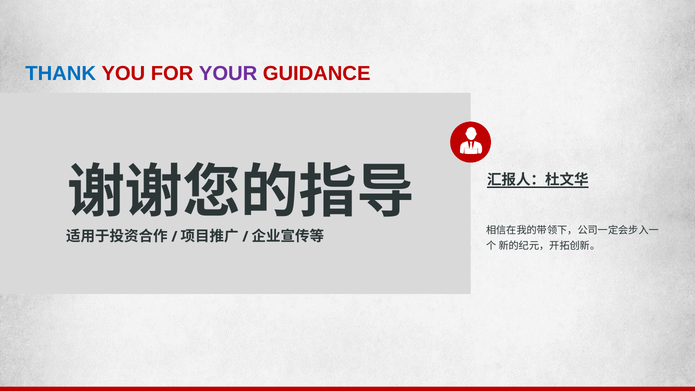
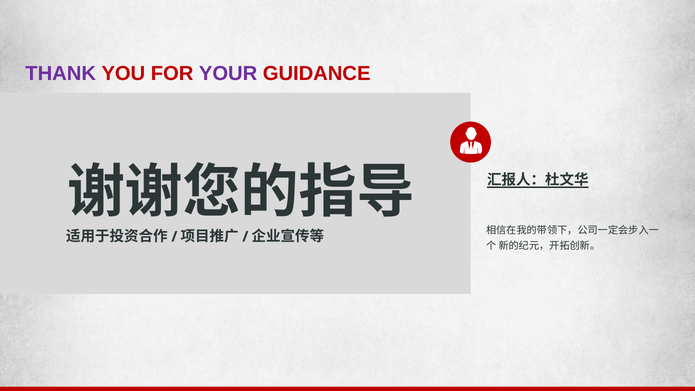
THANK colour: blue -> purple
